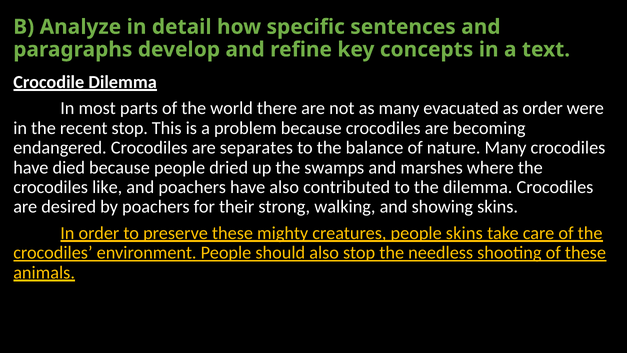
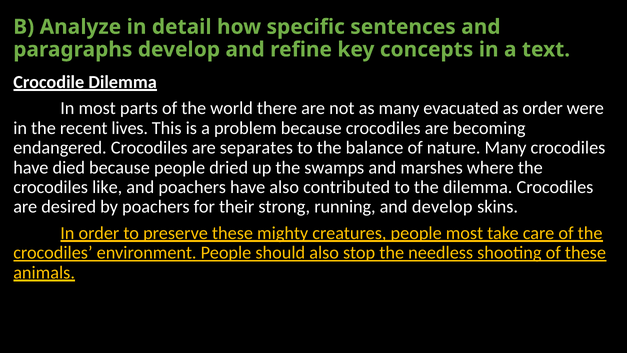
recent stop: stop -> lives
walking: walking -> running
and showing: showing -> develop
people skins: skins -> most
